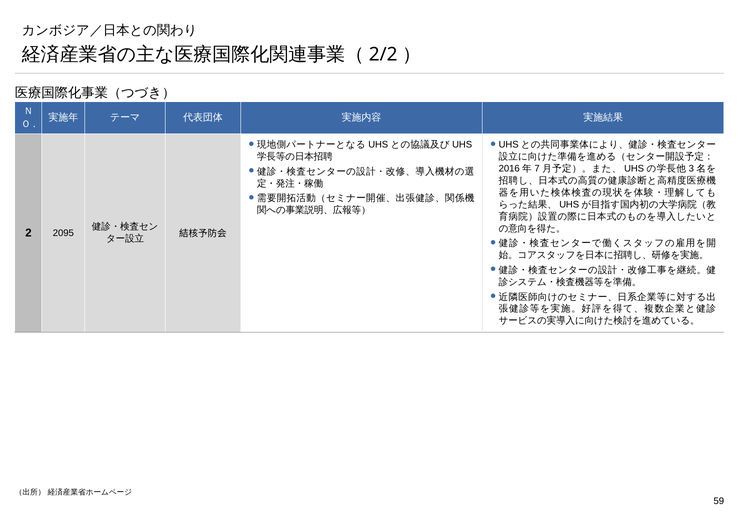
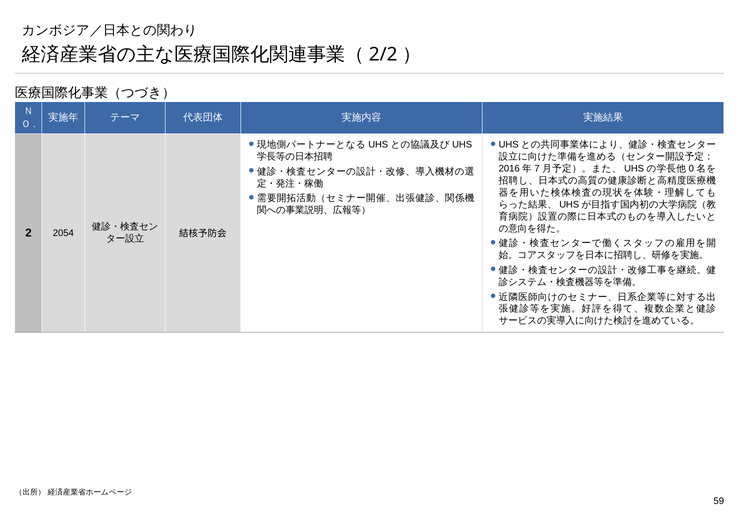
3: 3 -> 0
2095: 2095 -> 2054
